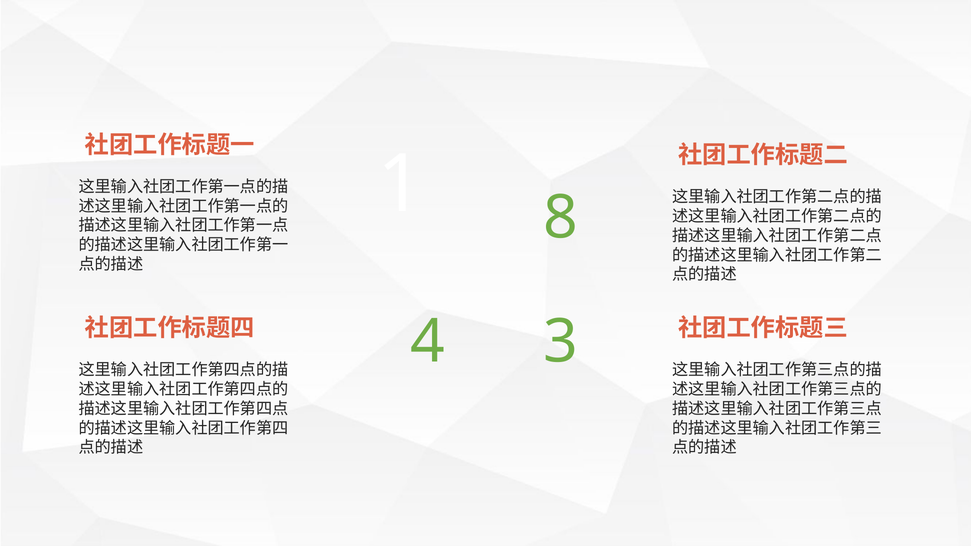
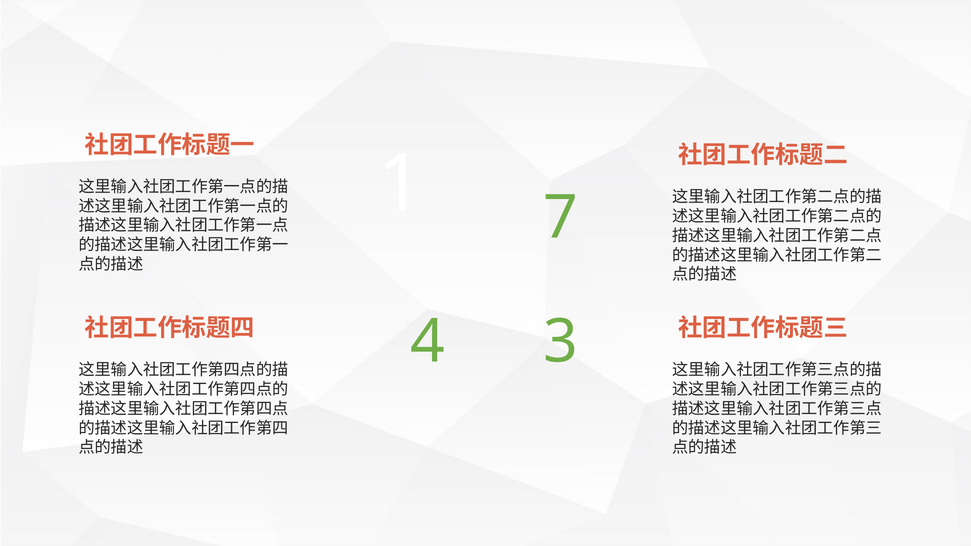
8: 8 -> 7
